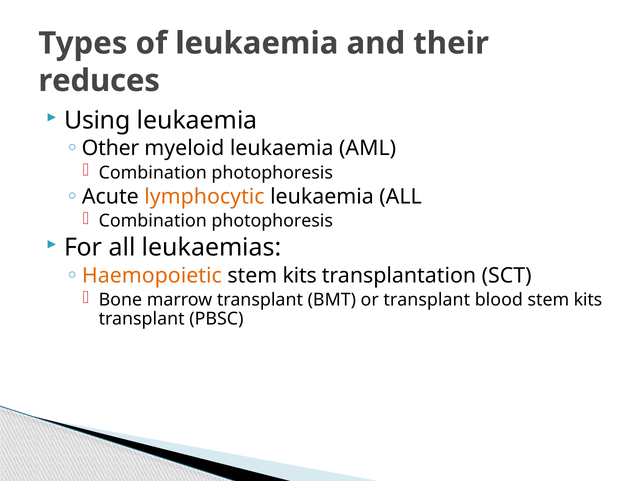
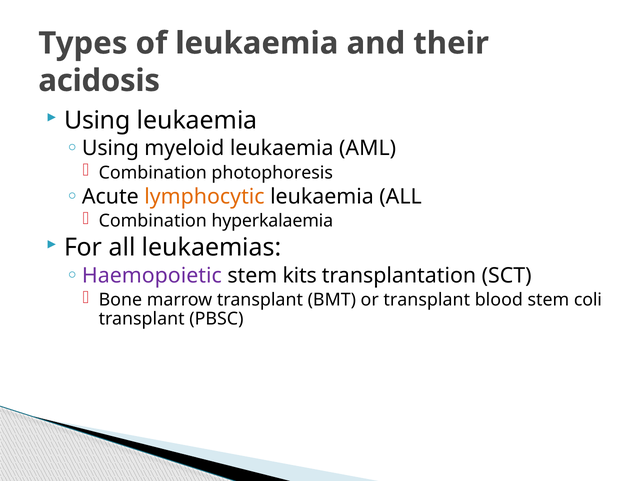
reduces: reduces -> acidosis
Other at (110, 148): Other -> Using
photophoresis at (272, 221): photophoresis -> hyperkalaemia
Haemopoietic colour: orange -> purple
blood stem kits: kits -> coli
